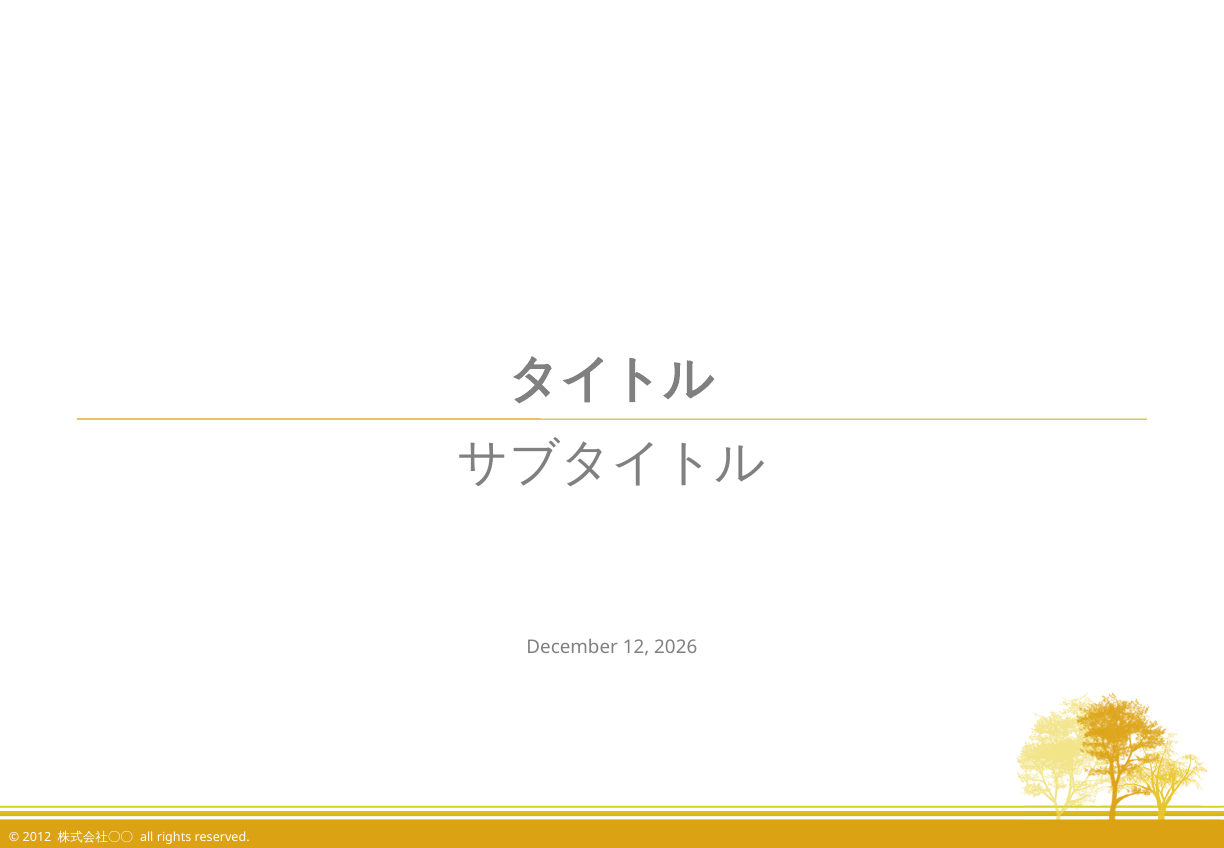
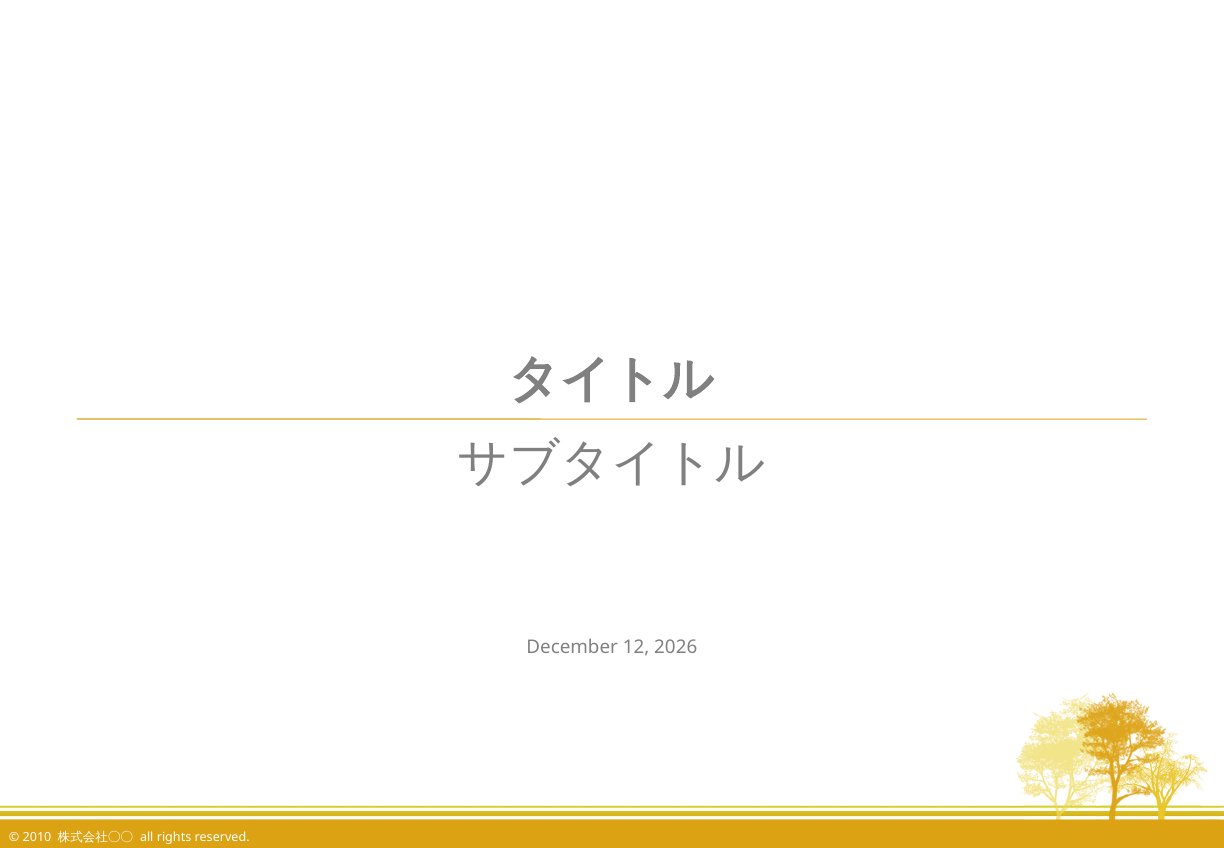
2012: 2012 -> 2010
